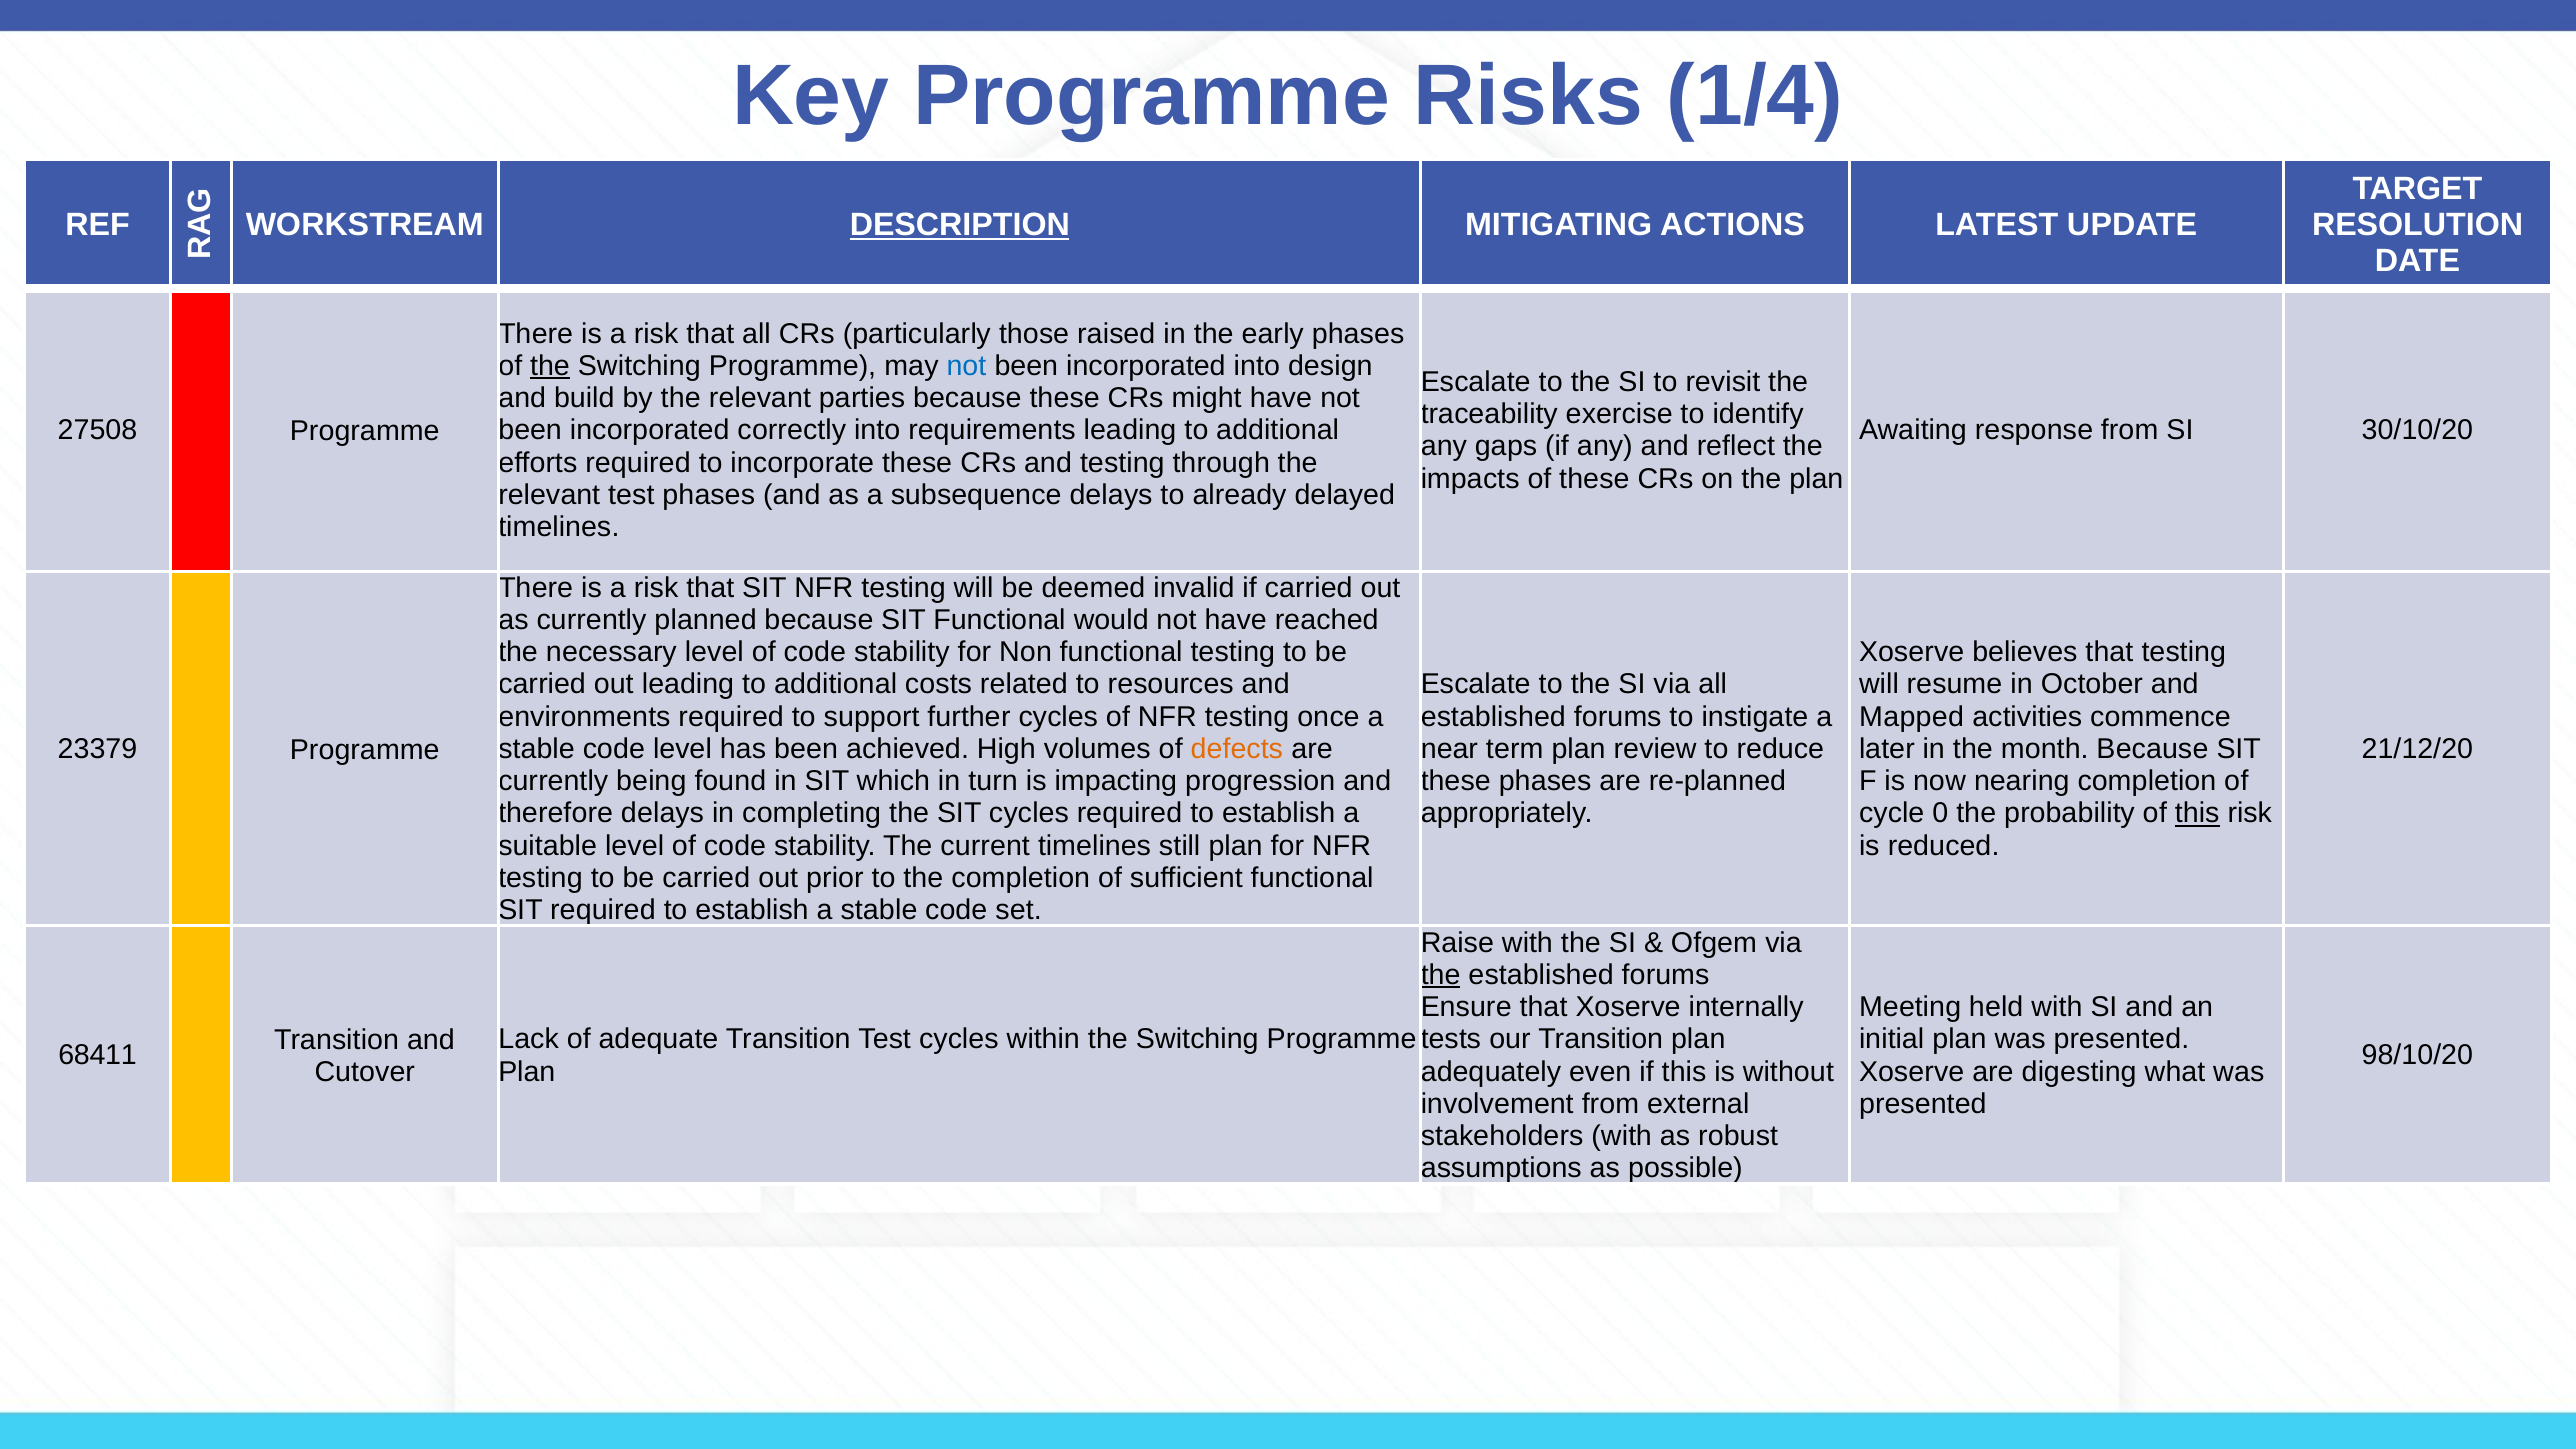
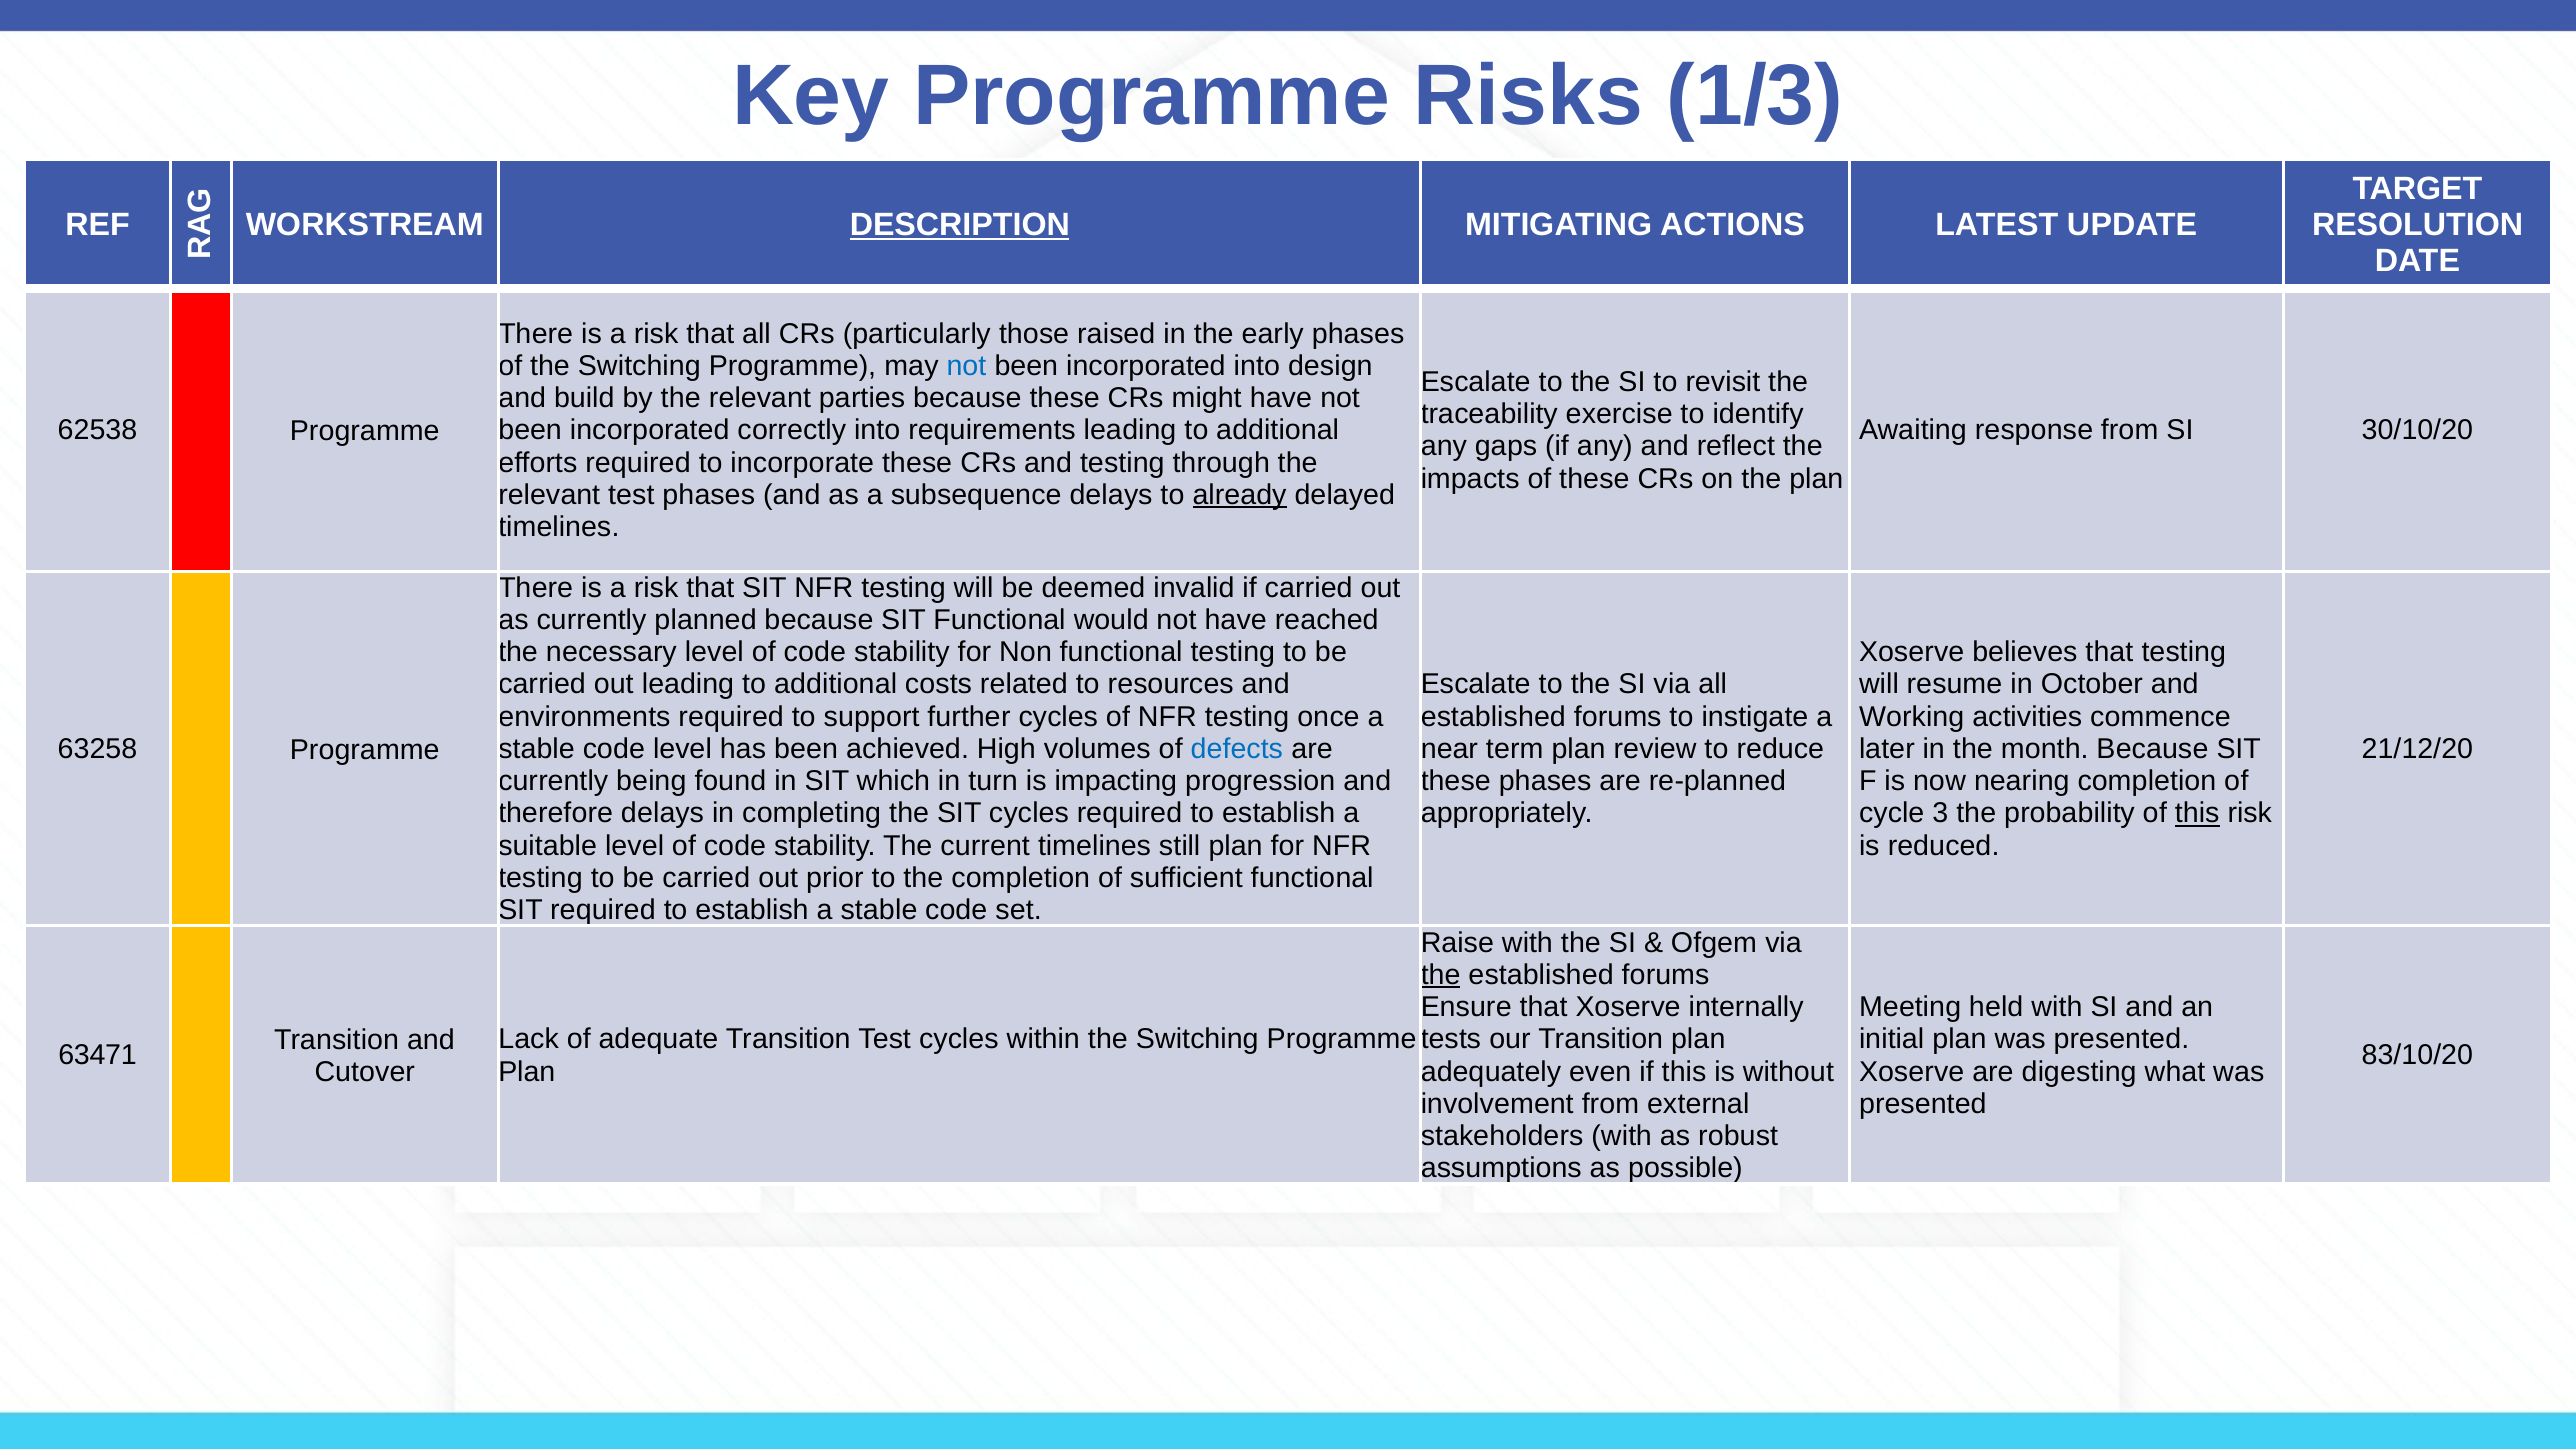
1/4: 1/4 -> 1/3
the at (550, 366) underline: present -> none
27508: 27508 -> 62538
already underline: none -> present
Mapped: Mapped -> Working
23379: 23379 -> 63258
defects colour: orange -> blue
0: 0 -> 3
68411: 68411 -> 63471
98/10/20: 98/10/20 -> 83/10/20
